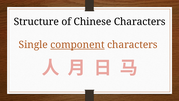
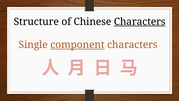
Characters at (140, 22) underline: none -> present
